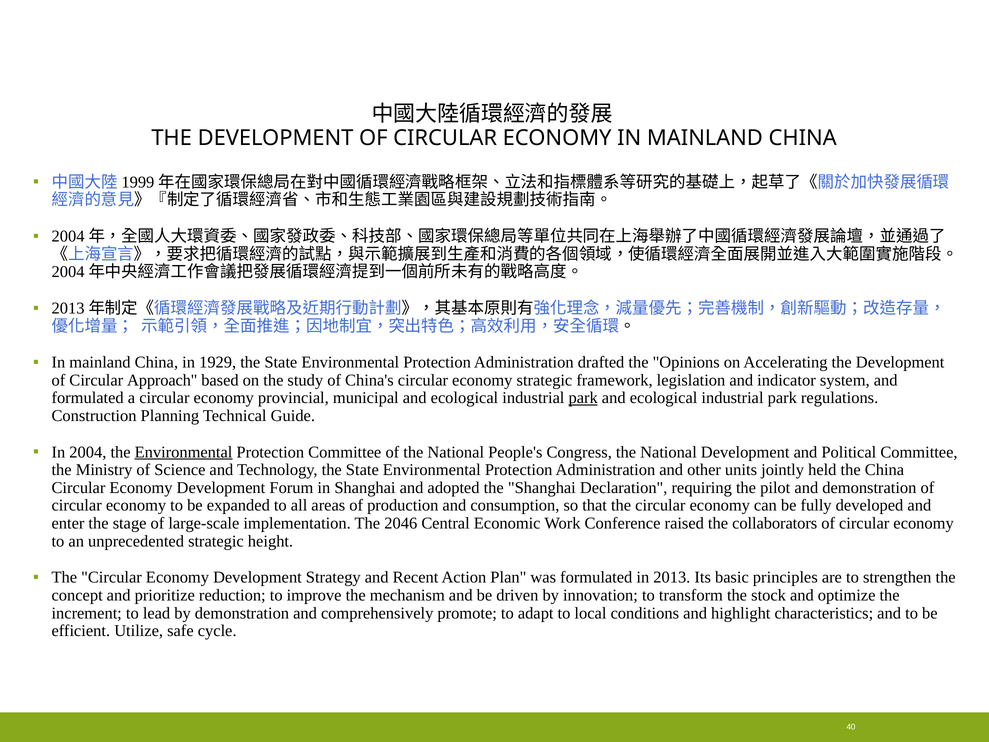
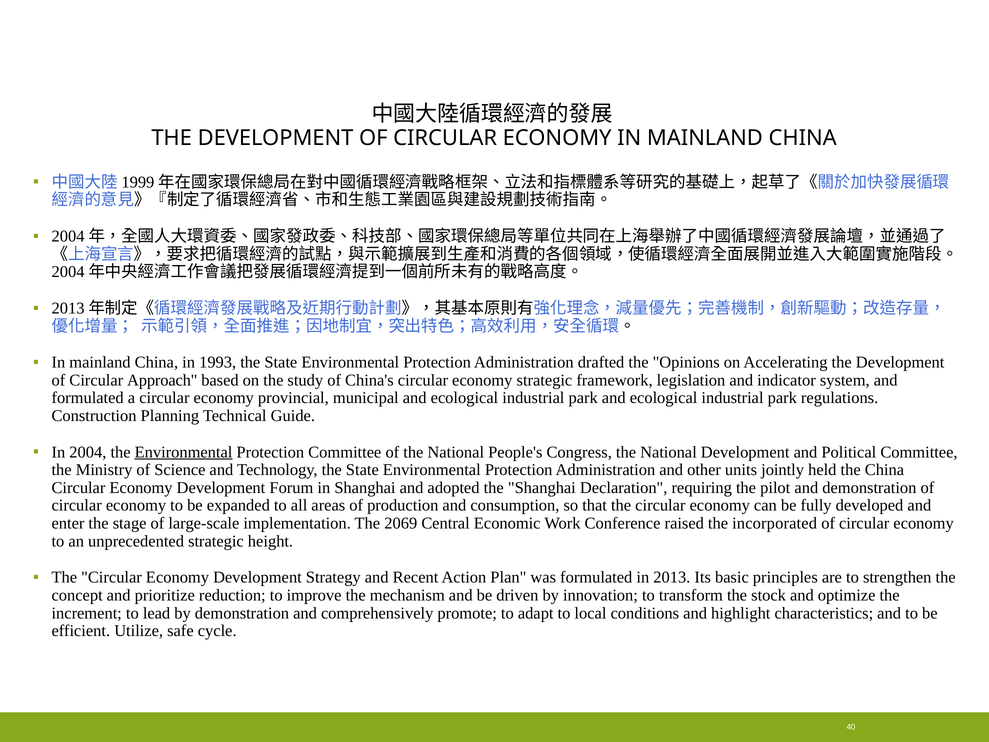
1929: 1929 -> 1993
park at (583, 398) underline: present -> none
2046: 2046 -> 2069
collaborators: collaborators -> incorporated
